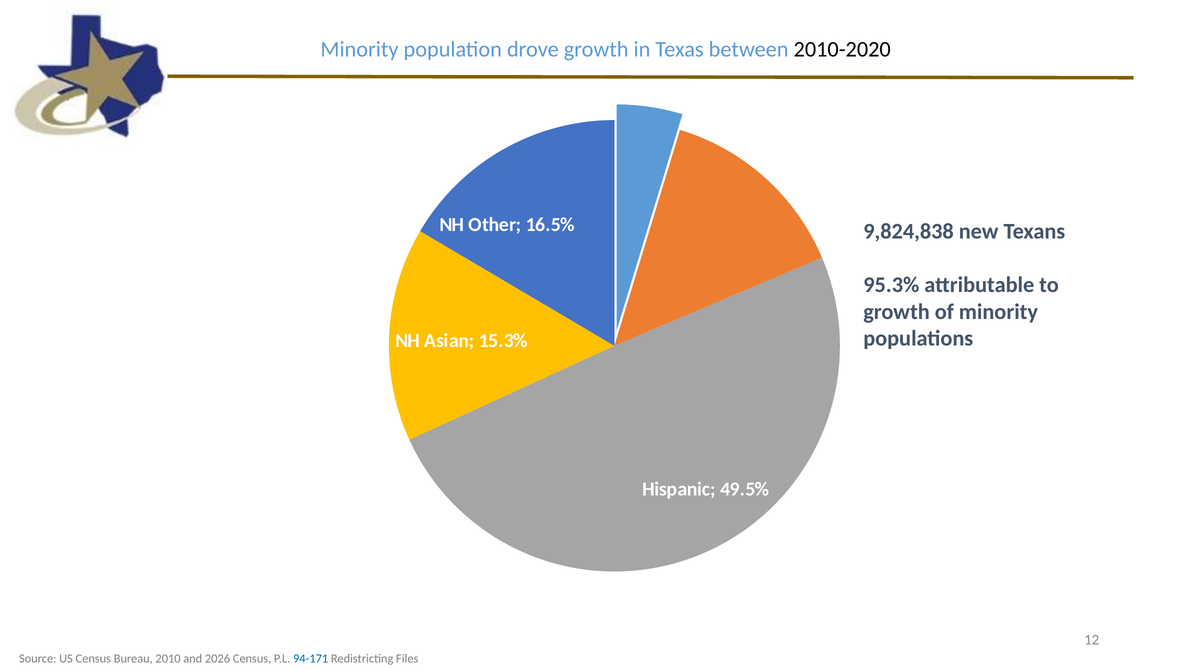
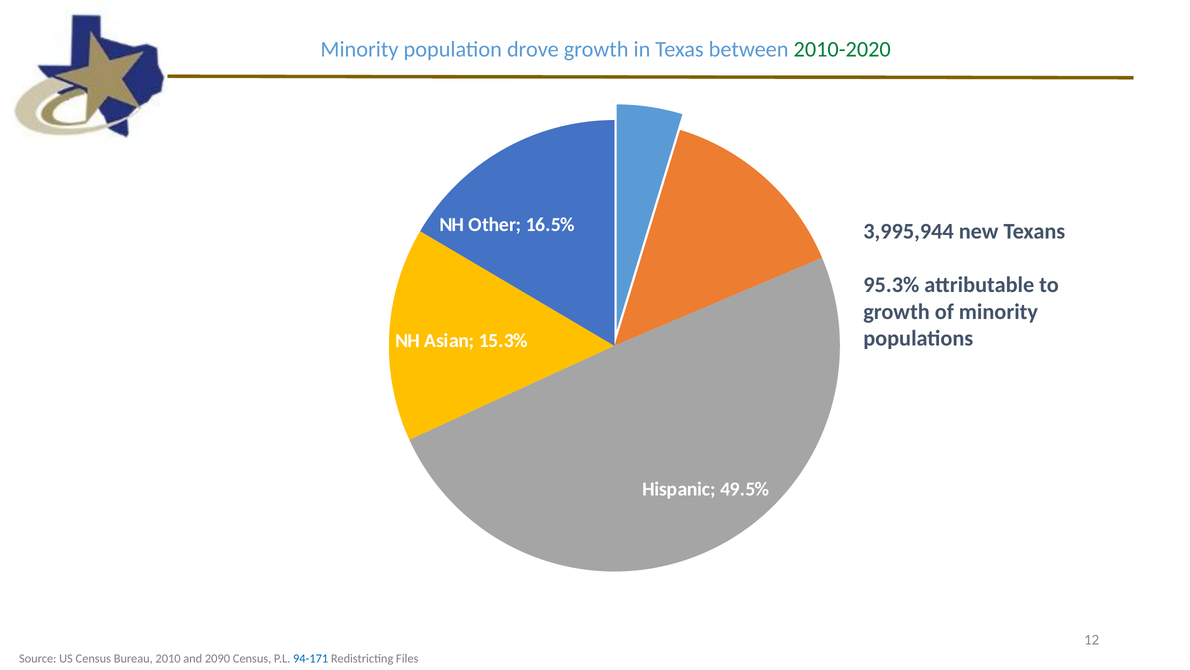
2010-2020 colour: black -> green
9,824,838: 9,824,838 -> 3,995,944
2026: 2026 -> 2090
